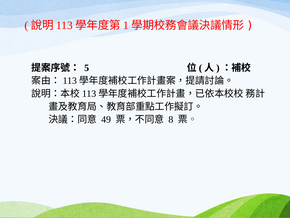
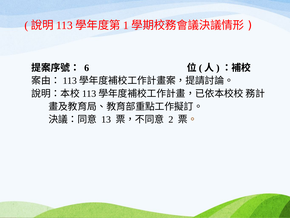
5: 5 -> 6
49: 49 -> 13
8: 8 -> 2
